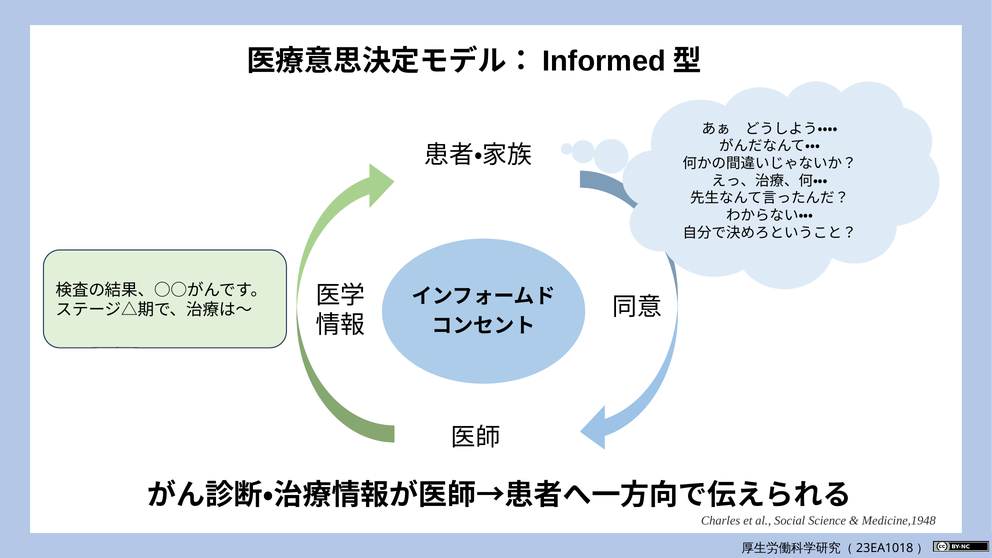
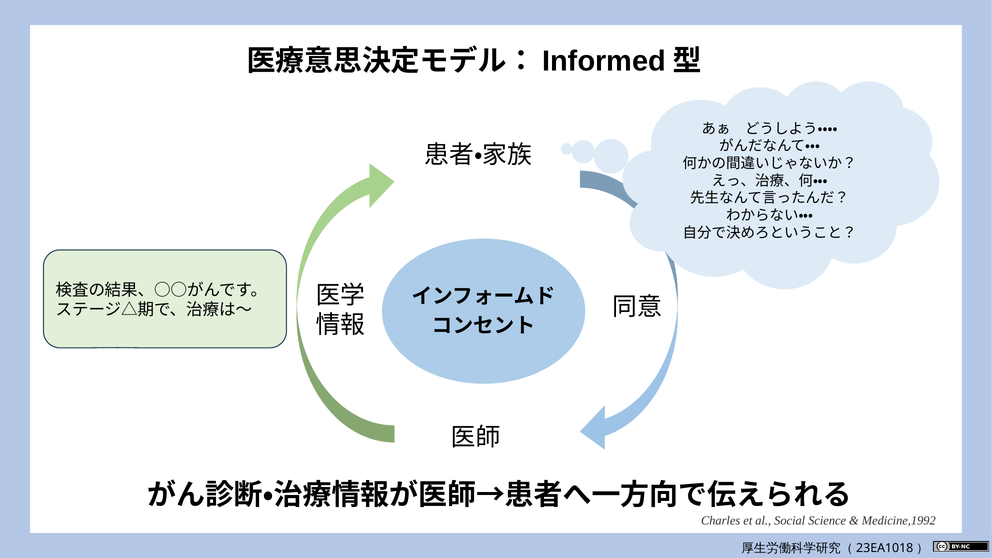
Medicine,1948: Medicine,1948 -> Medicine,1992
